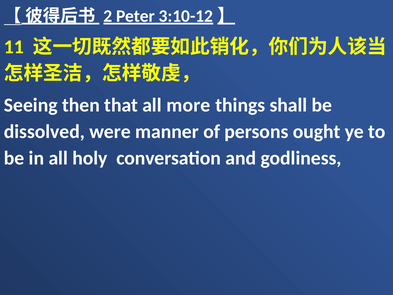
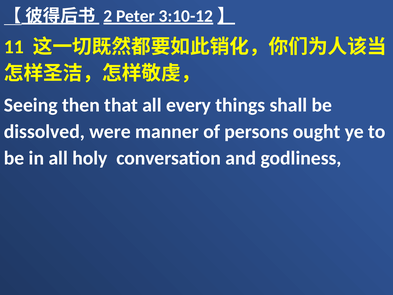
more: more -> every
